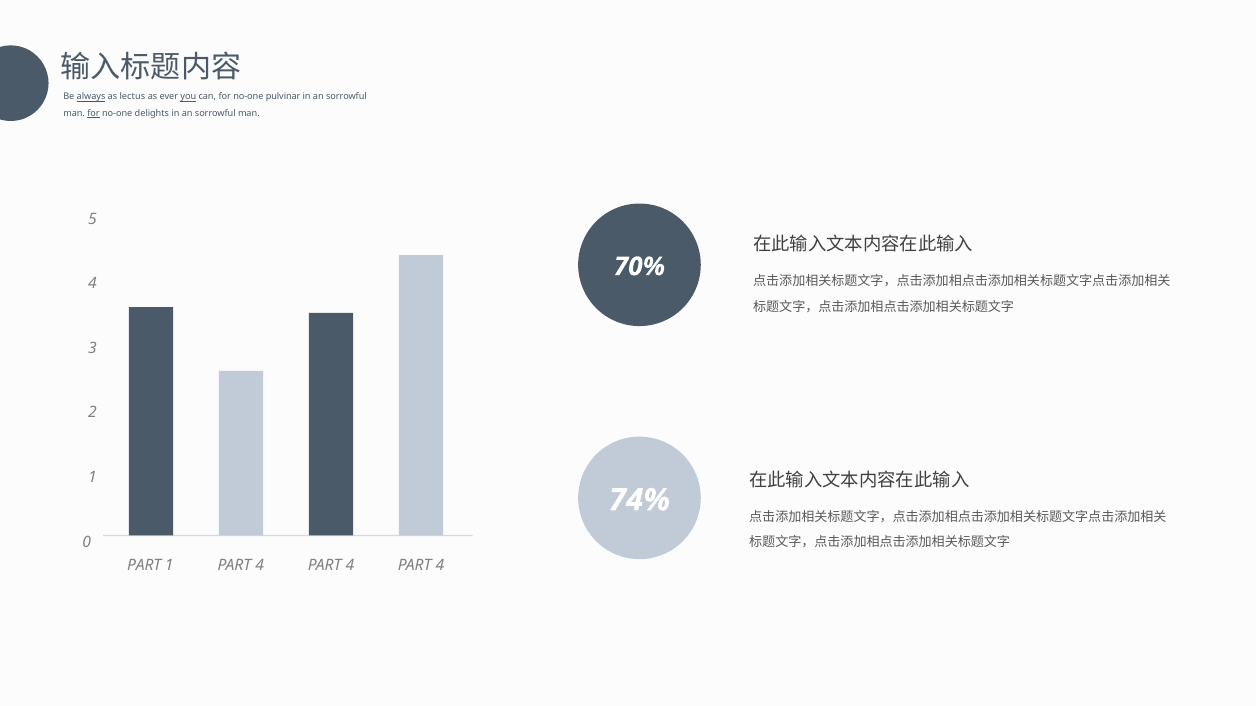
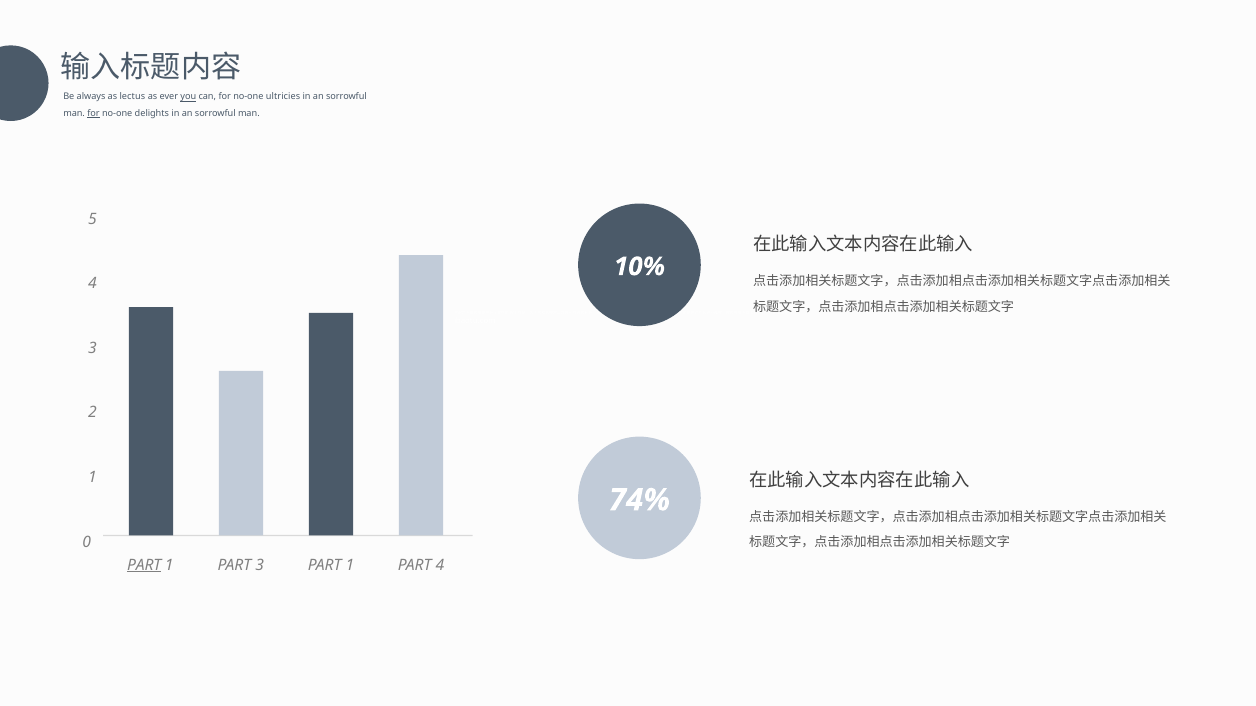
always underline: present -> none
pulvinar: pulvinar -> ultricies
70%: 70% -> 10%
PART at (144, 565) underline: none -> present
1 PART 4: 4 -> 3
4 at (350, 565): 4 -> 1
